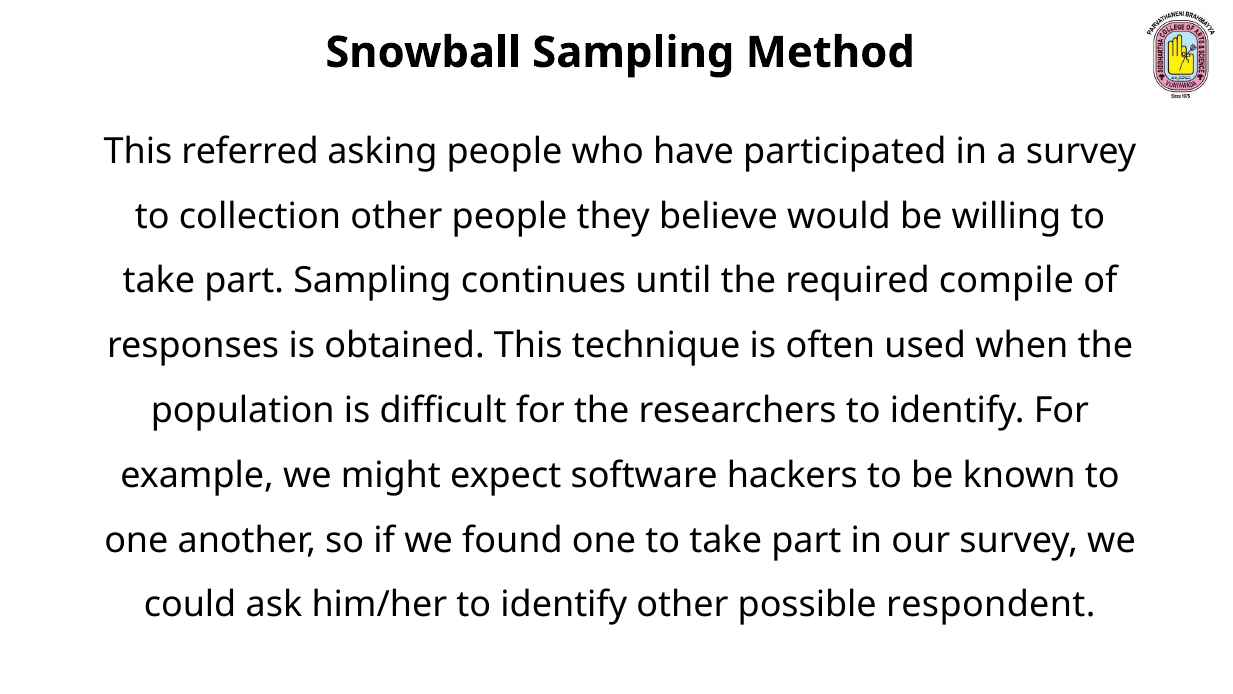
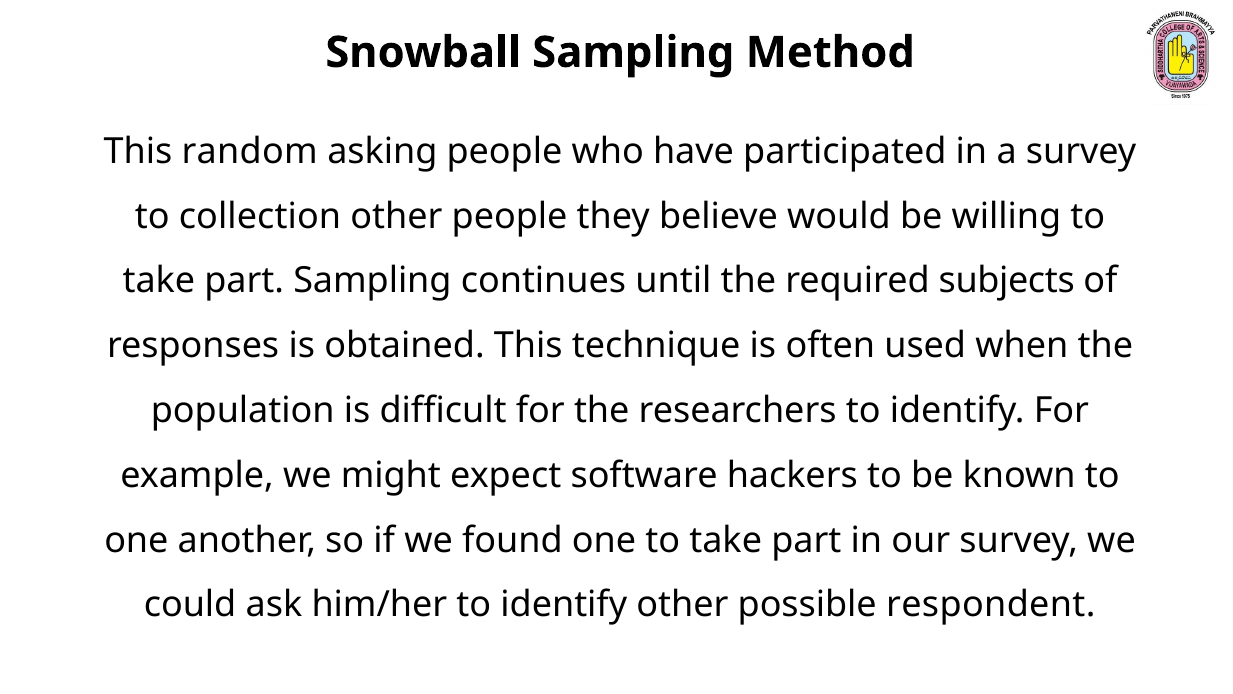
referred: referred -> random
compile: compile -> subjects
